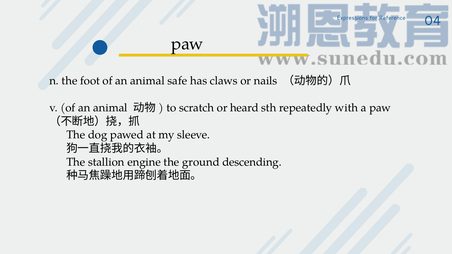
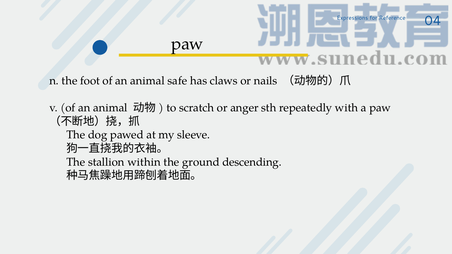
heard: heard -> anger
engine: engine -> within
